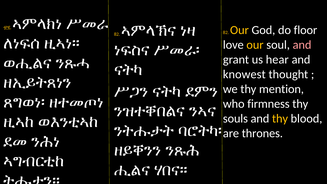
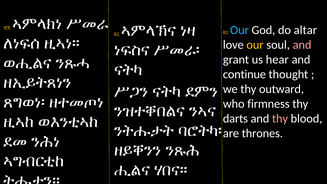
Our at (239, 30) colour: yellow -> light blue
floor: floor -> altar
knowest: knowest -> continue
mention: mention -> outward
souls: souls -> darts
thy at (280, 118) colour: yellow -> pink
